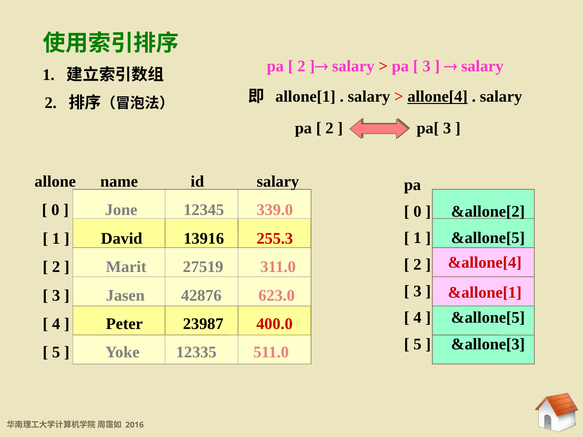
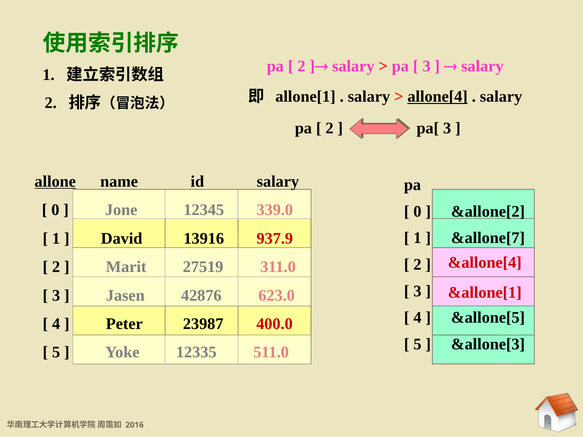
allone underline: none -> present
&allone[5 at (488, 238): &allone[5 -> &allone[7
255.3: 255.3 -> 937.9
